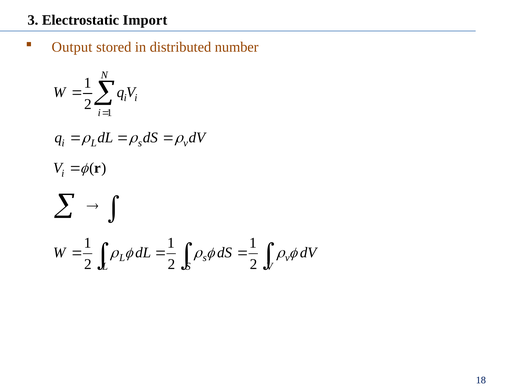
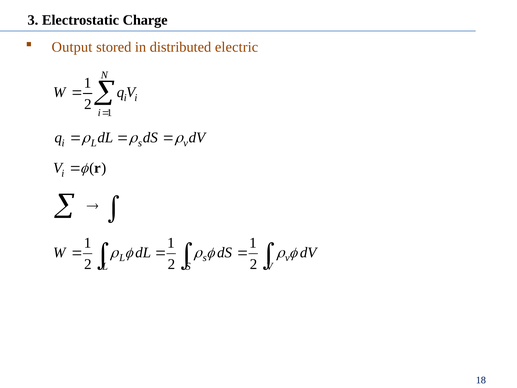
Import: Import -> Charge
number: number -> electric
